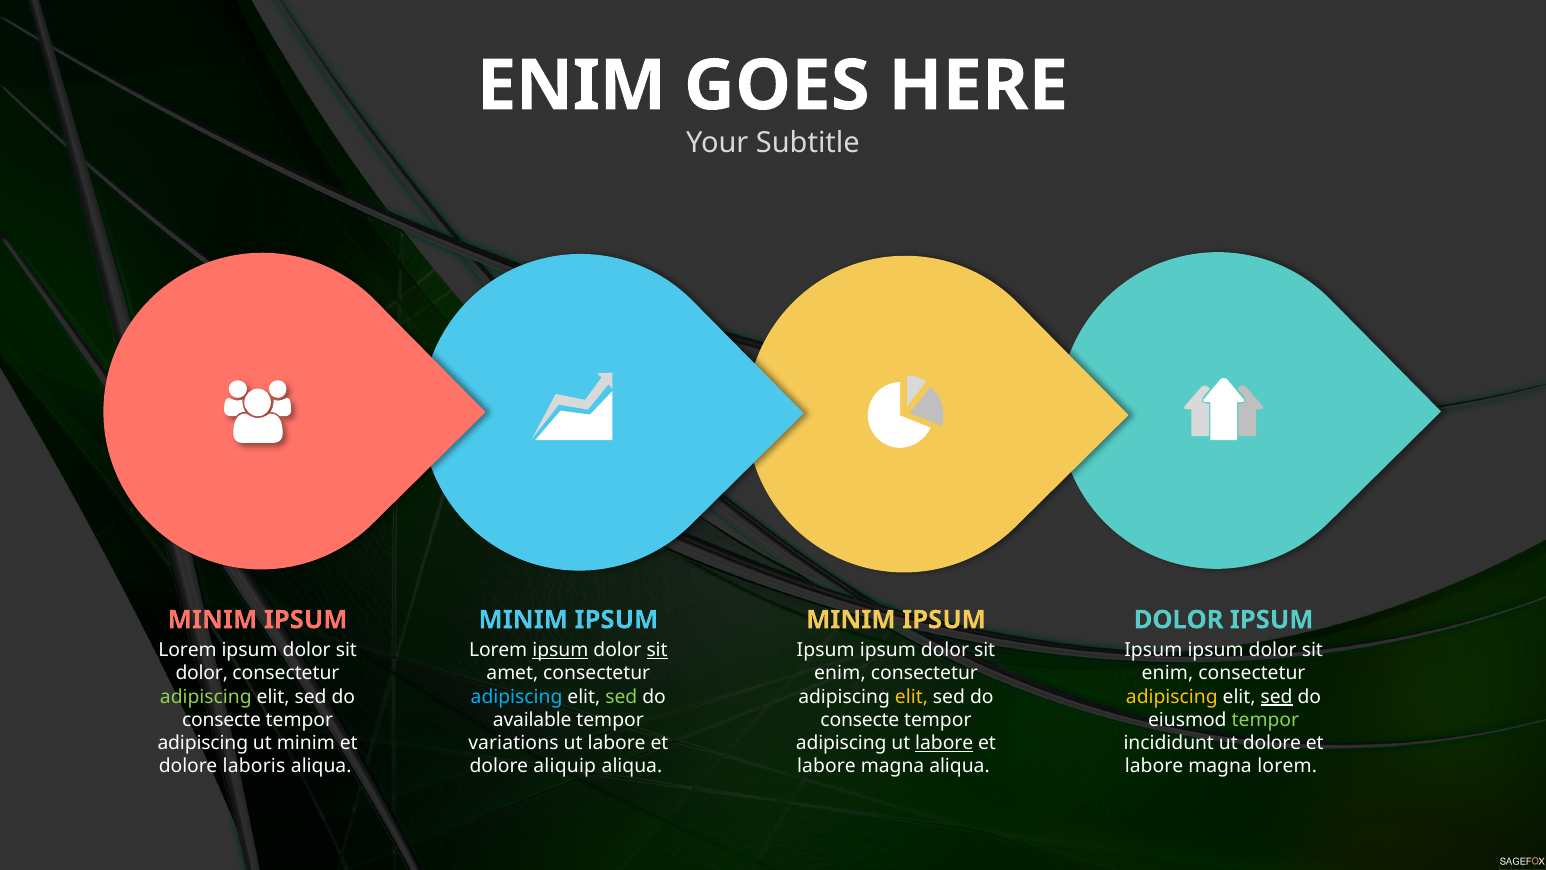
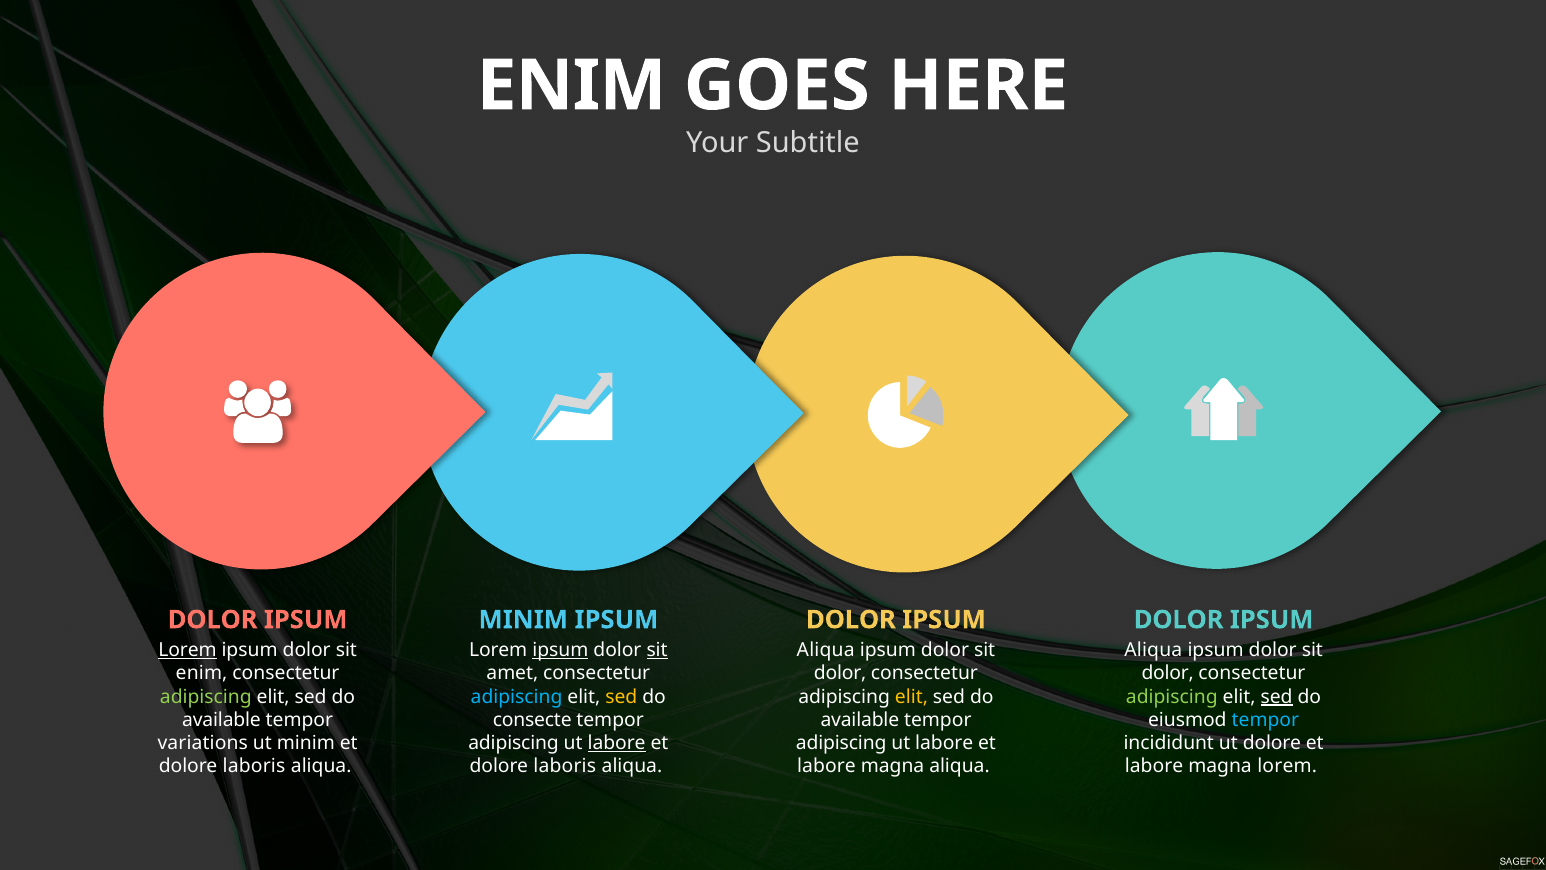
MINIM at (212, 620): MINIM -> DOLOR
MINIM at (851, 620): MINIM -> DOLOR
Lorem at (187, 650) underline: none -> present
Ipsum at (826, 650): Ipsum -> Aliqua
Ipsum at (1153, 650): Ipsum -> Aliqua
dolor at (202, 673): dolor -> enim
enim at (840, 673): enim -> dolor
enim at (1168, 673): enim -> dolor
sed at (621, 696) colour: light green -> yellow
adipiscing at (1172, 696) colour: yellow -> light green
consecte at (222, 720): consecte -> available
available: available -> consecte
consecte at (860, 720): consecte -> available
tempor at (1265, 720) colour: light green -> light blue
adipiscing at (203, 743): adipiscing -> variations
variations at (513, 743): variations -> adipiscing
labore at (617, 743) underline: none -> present
labore at (944, 743) underline: present -> none
aliquip at (565, 766): aliquip -> laboris
